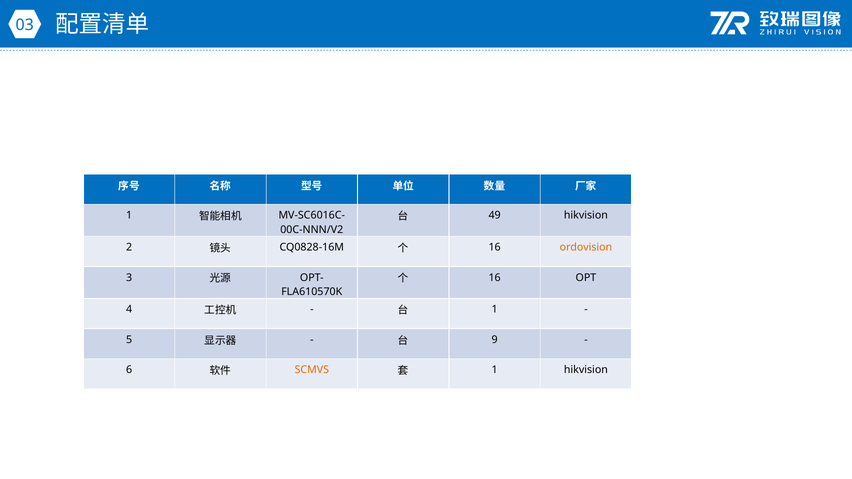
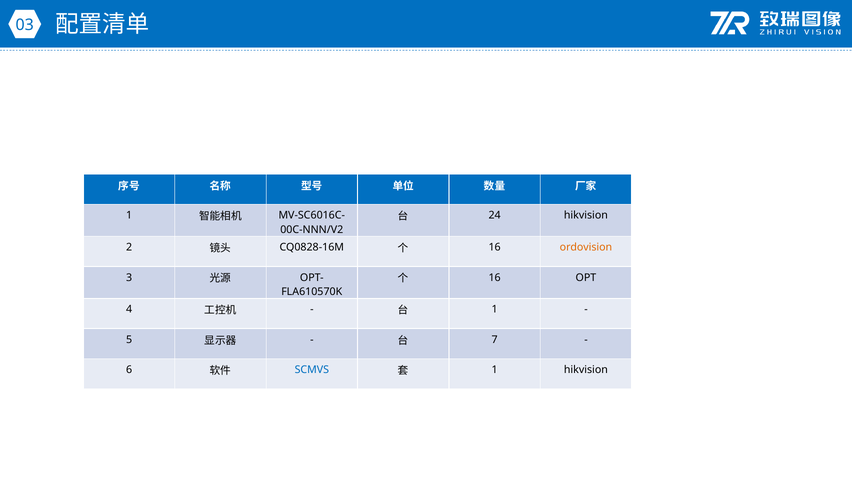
49: 49 -> 24
9: 9 -> 7
SCMVS colour: orange -> blue
